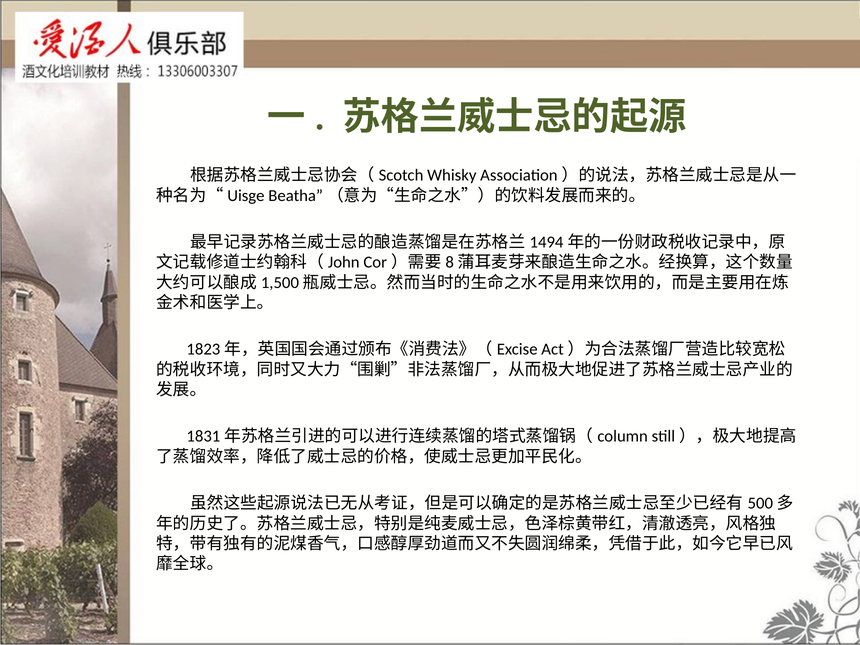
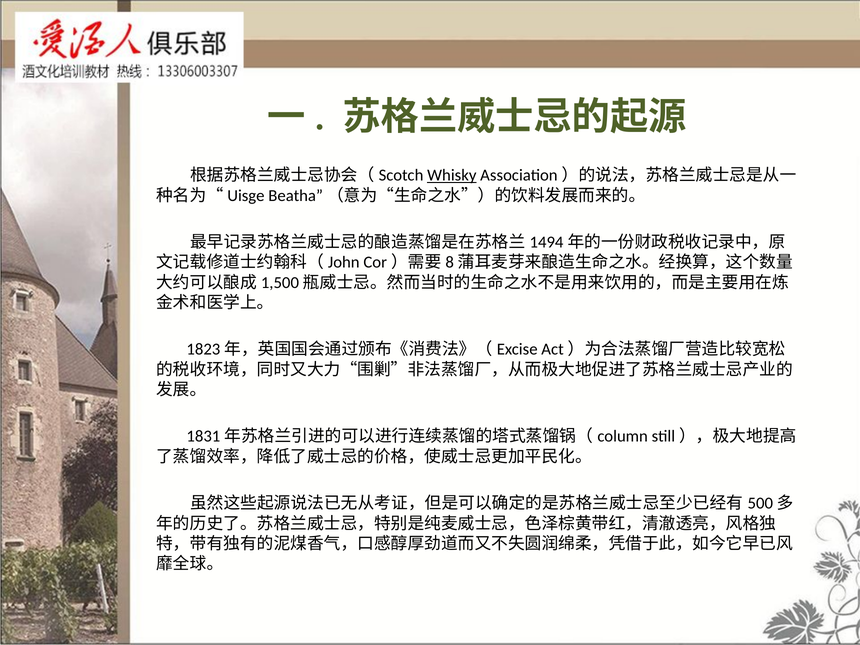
Whisky underline: none -> present
